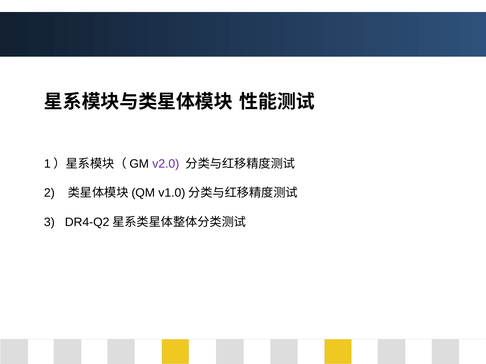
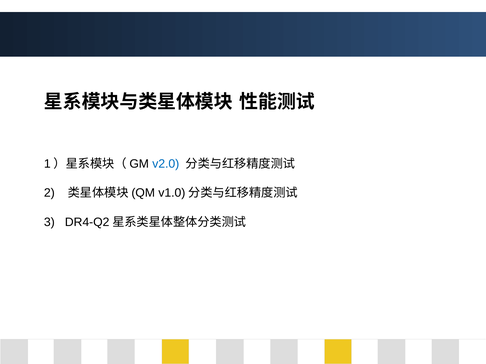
v2.0 colour: purple -> blue
